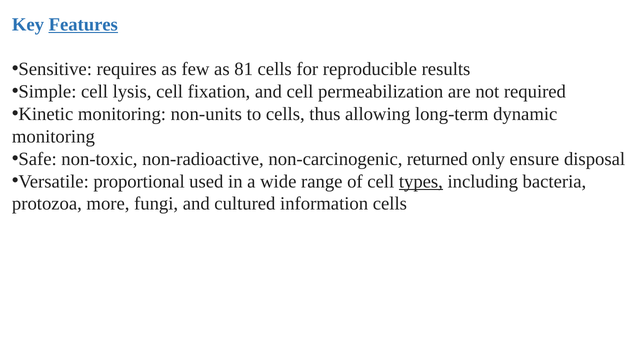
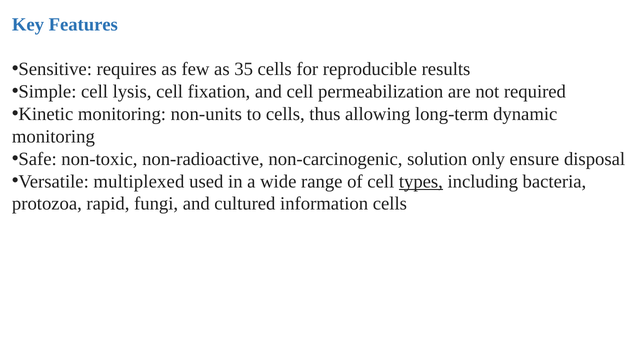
Features underline: present -> none
81: 81 -> 35
returned: returned -> solution
proportional: proportional -> multiplexed
more: more -> rapid
